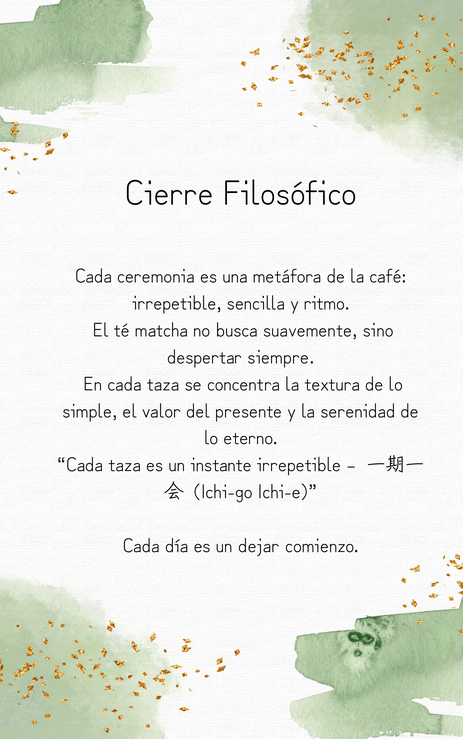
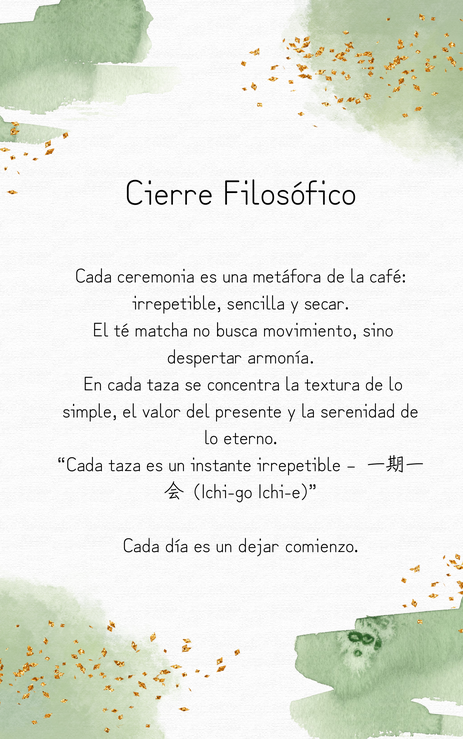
ritmo: ritmo -> secar
suavemente: suavemente -> movimiento
siempre: siempre -> armonía
